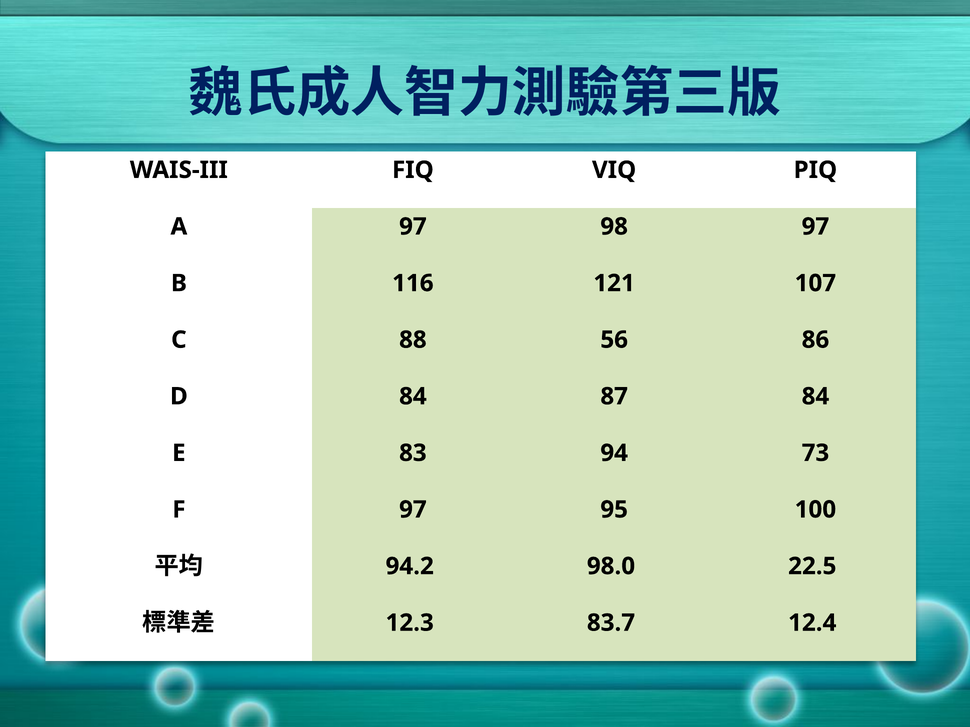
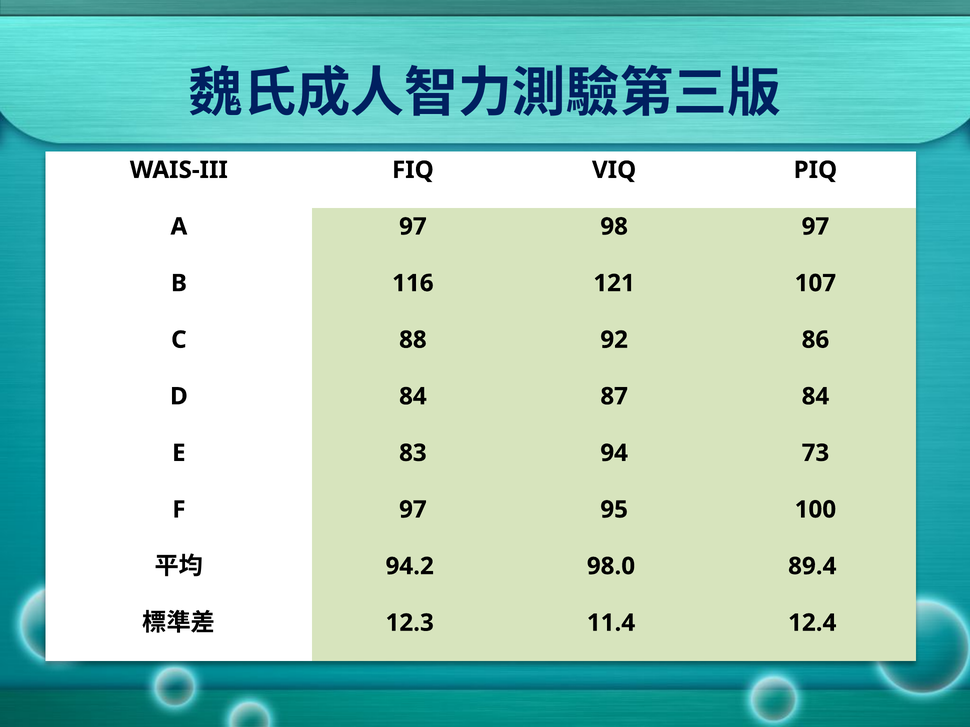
56: 56 -> 92
22.5: 22.5 -> 89.4
83.7: 83.7 -> 11.4
